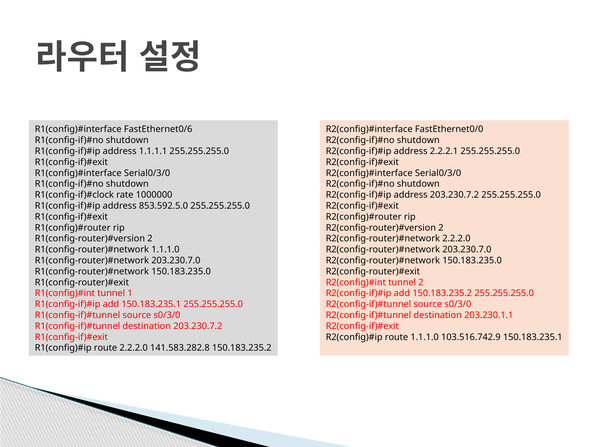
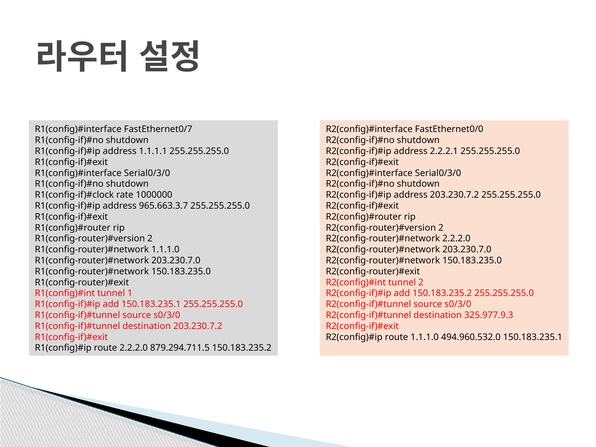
FastEthernet0/6: FastEthernet0/6 -> FastEthernet0/7
853.592.5.0: 853.592.5.0 -> 965.663.3.7
203.230.1.1: 203.230.1.1 -> 325.977.9.3
103.516.742.9: 103.516.742.9 -> 494.960.532.0
141.583.282.8: 141.583.282.8 -> 879.294.711.5
